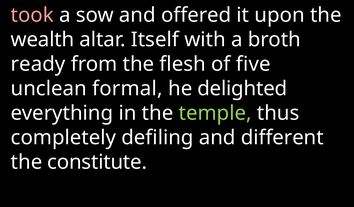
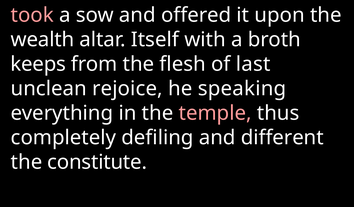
ready: ready -> keeps
five: five -> last
formal: formal -> rejoice
delighted: delighted -> speaking
temple colour: light green -> pink
